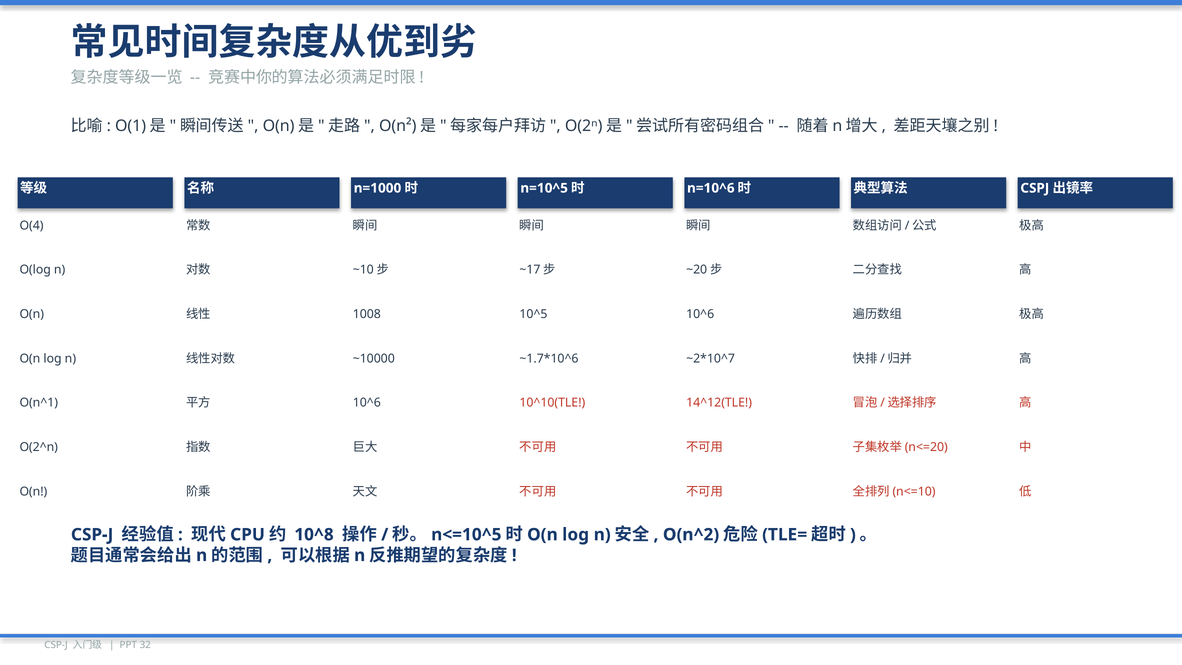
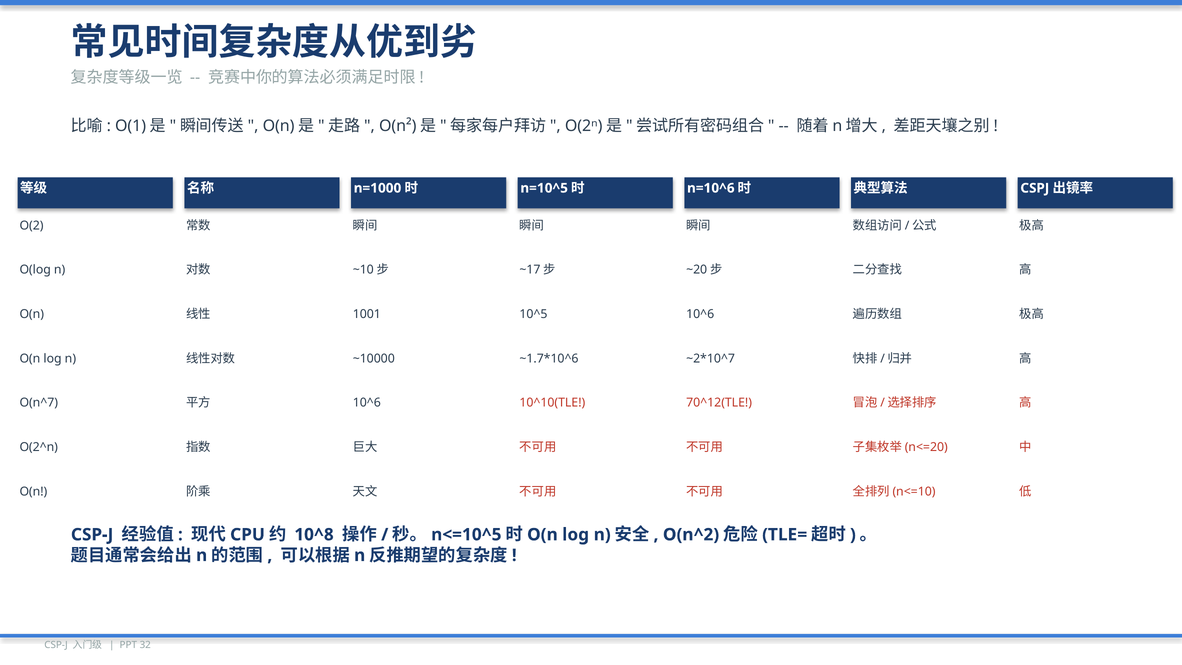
O(4: O(4 -> O(2
1008: 1008 -> 1001
O(n^1: O(n^1 -> O(n^7
14^12(TLE: 14^12(TLE -> 70^12(TLE
